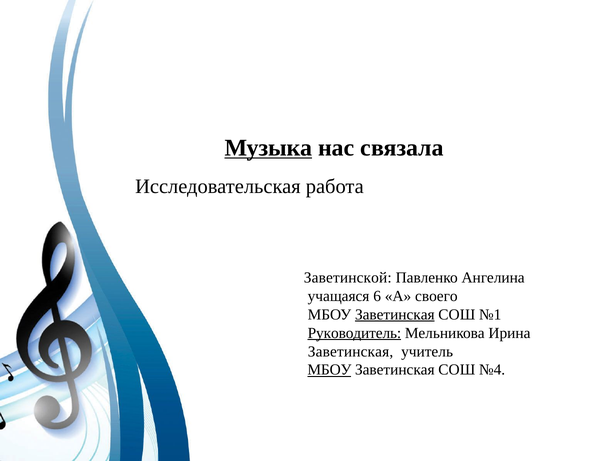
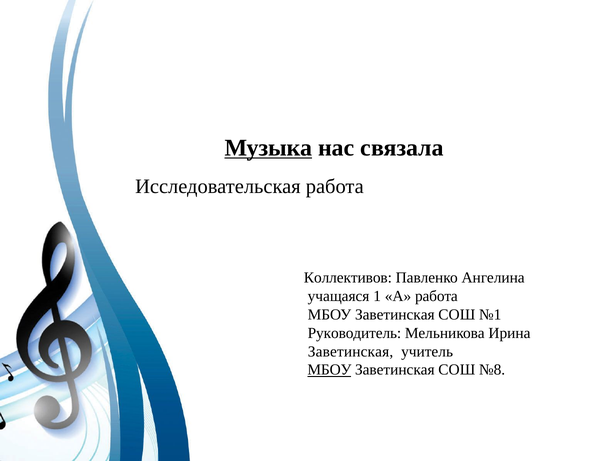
Заветинской: Заветинской -> Коллективов
6: 6 -> 1
А своего: своего -> работа
Заветинская at (395, 315) underline: present -> none
Руководитель underline: present -> none
№4: №4 -> №8
